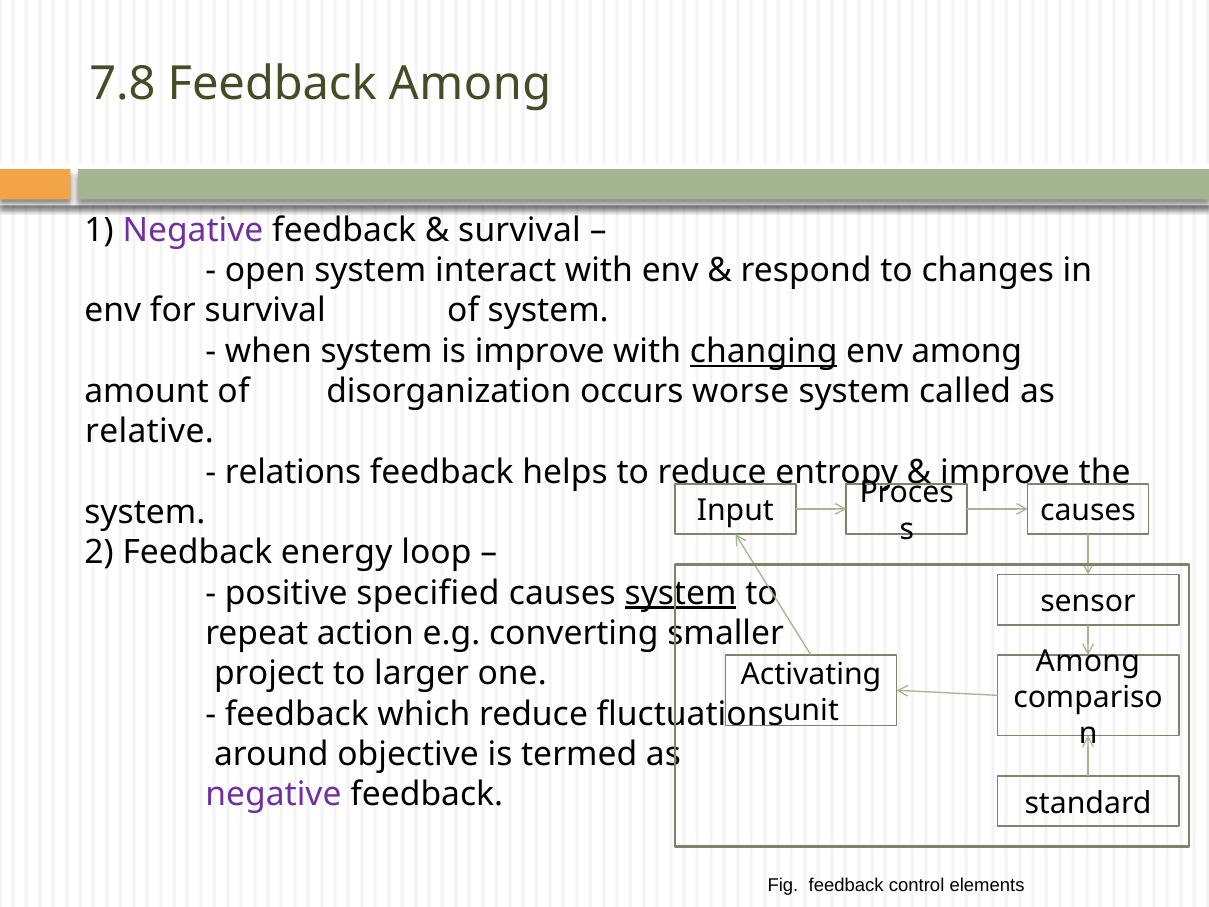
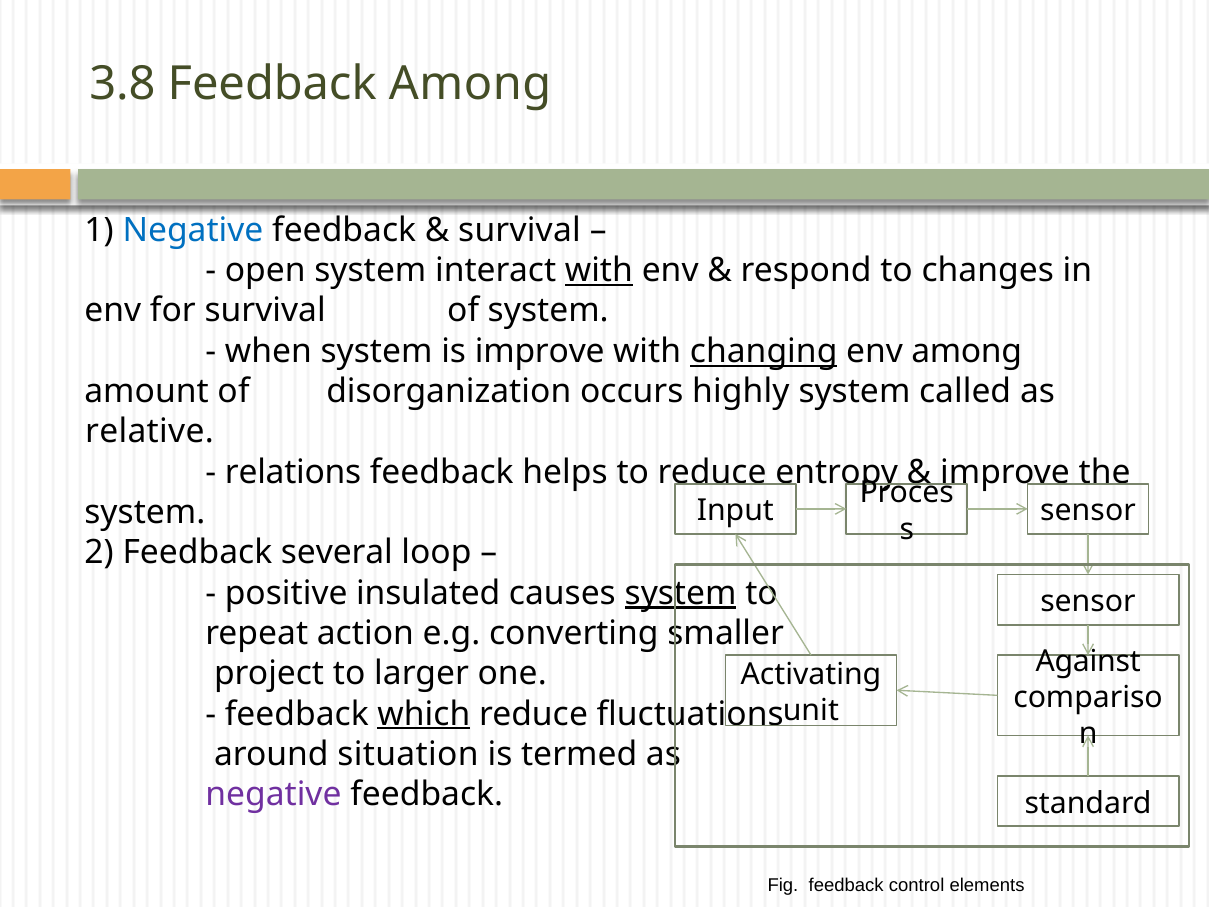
7.8: 7.8 -> 3.8
Negative at (193, 230) colour: purple -> blue
with at (599, 270) underline: none -> present
worse: worse -> highly
causes at (1088, 511): causes -> sensor
energy: energy -> several
specified: specified -> insulated
Among at (1088, 661): Among -> Against
which underline: none -> present
objective: objective -> situation
